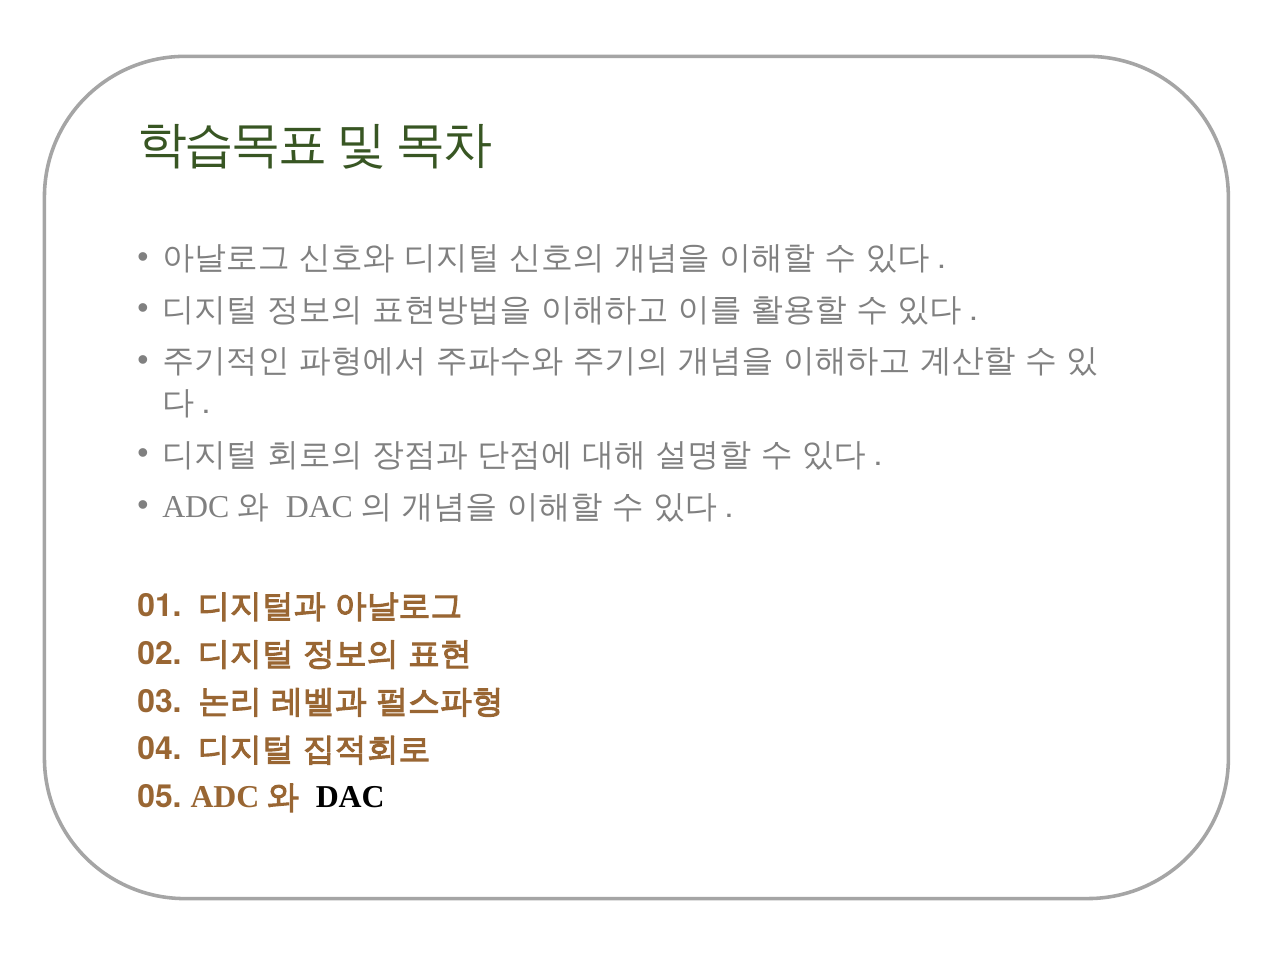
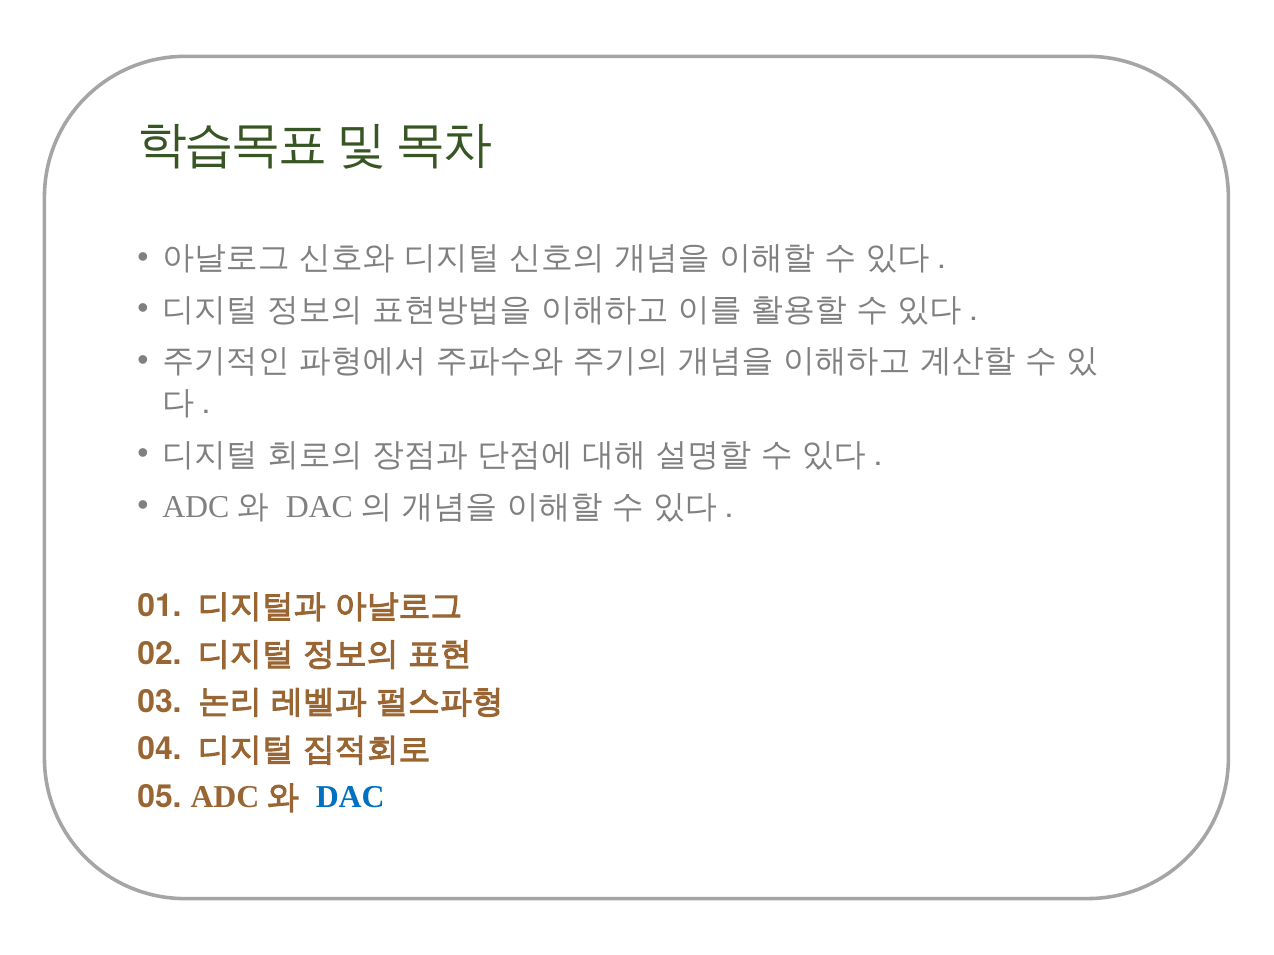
DAC colour: black -> blue
